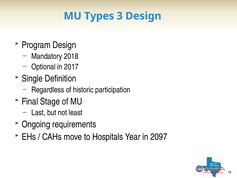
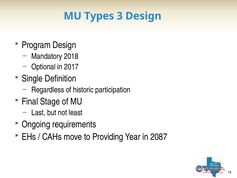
Hospitals: Hospitals -> Providing
2097: 2097 -> 2087
